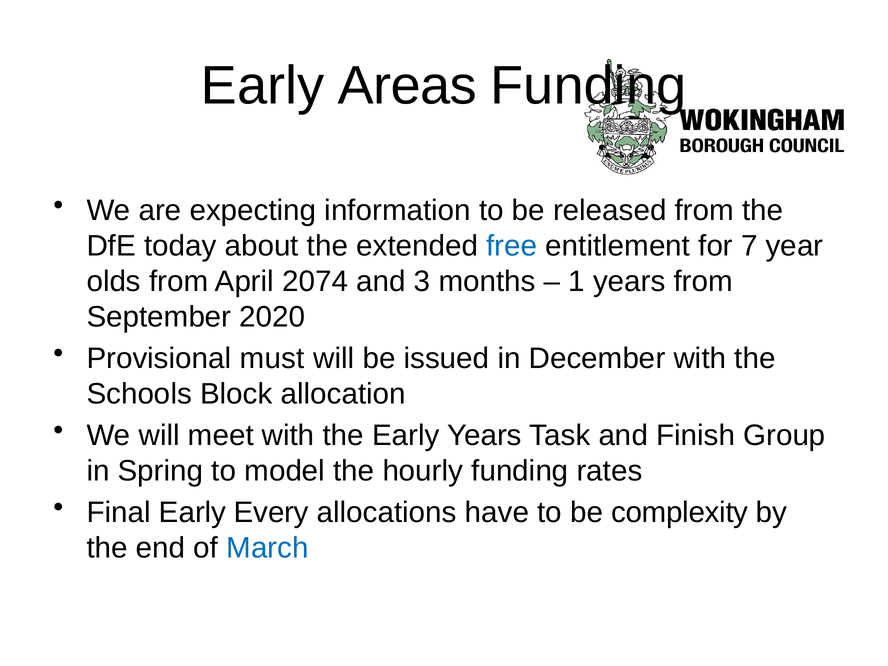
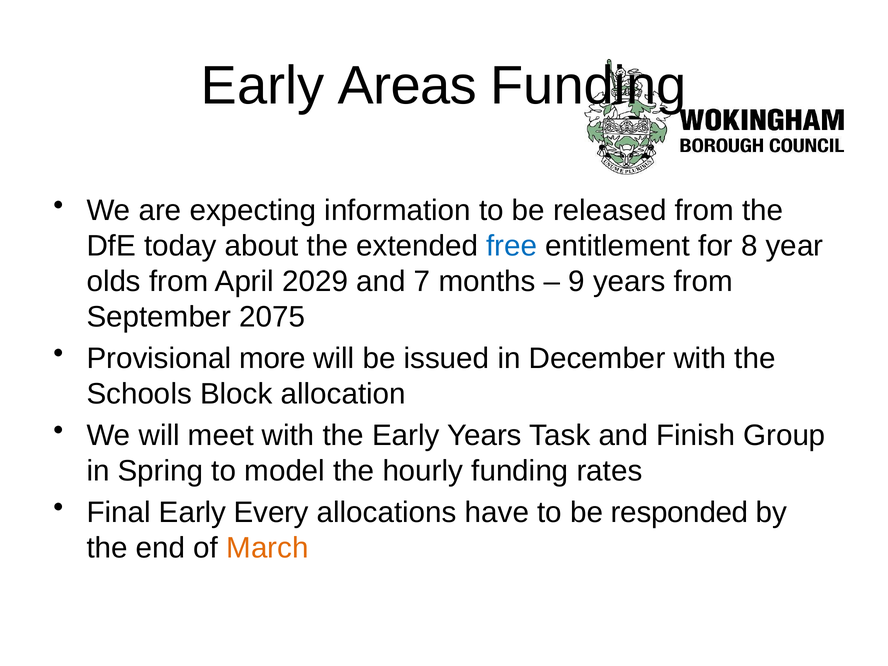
7: 7 -> 8
2074: 2074 -> 2029
3: 3 -> 7
1: 1 -> 9
2020: 2020 -> 2075
must: must -> more
complexity: complexity -> responded
March colour: blue -> orange
